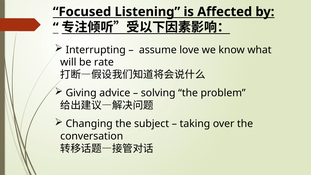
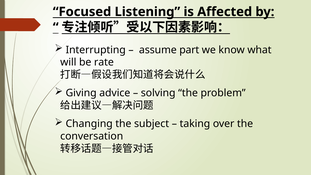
love: love -> part
